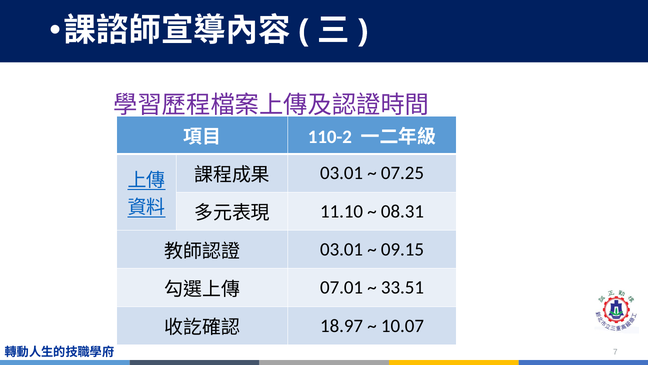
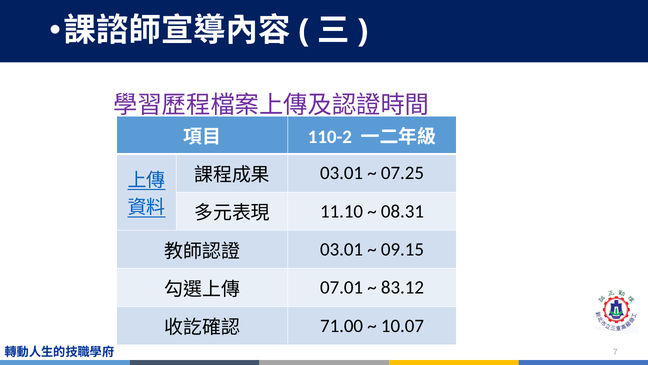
33.51: 33.51 -> 83.12
18.97: 18.97 -> 71.00
